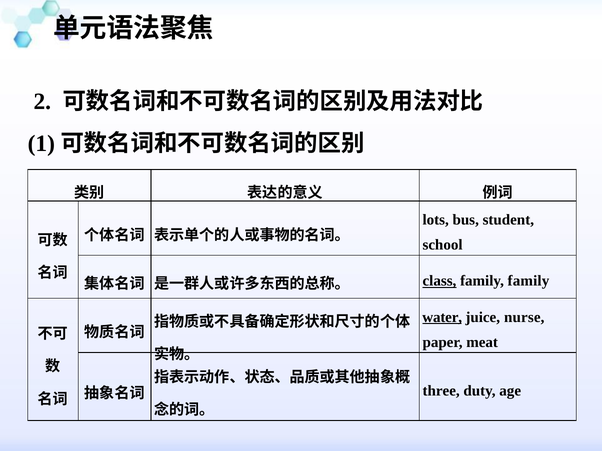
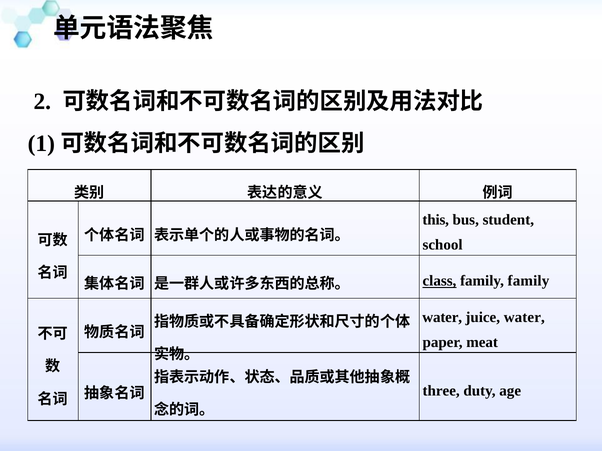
lots: lots -> this
water at (442, 317) underline: present -> none
juice nurse: nurse -> water
